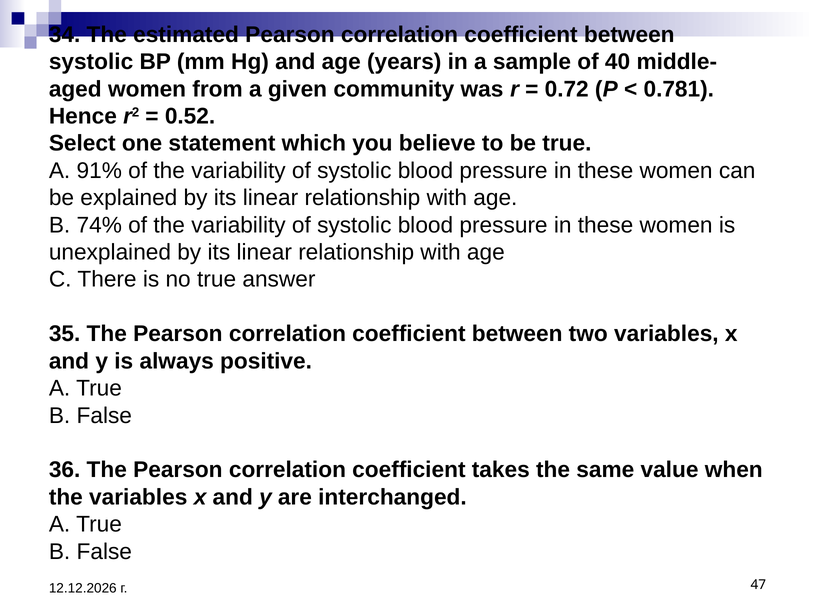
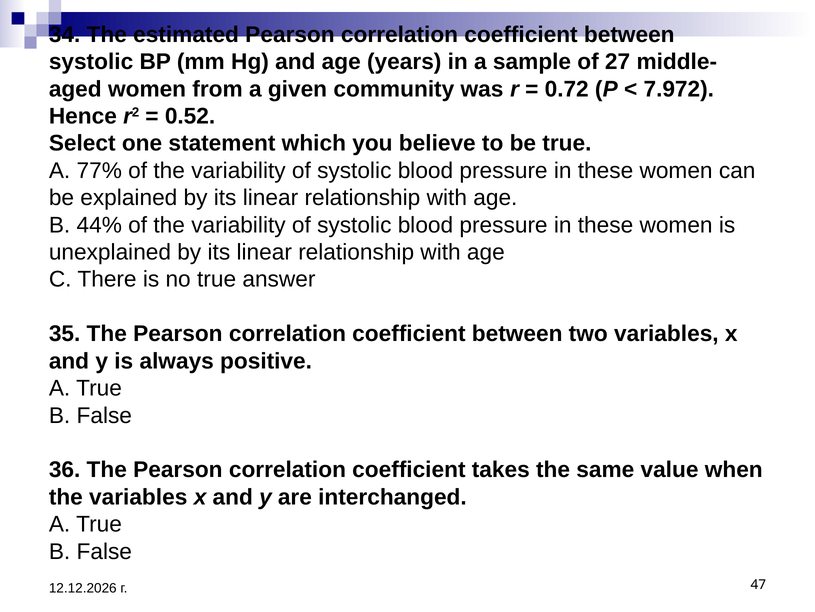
40: 40 -> 27
0.781: 0.781 -> 7.972
91%: 91% -> 77%
74%: 74% -> 44%
